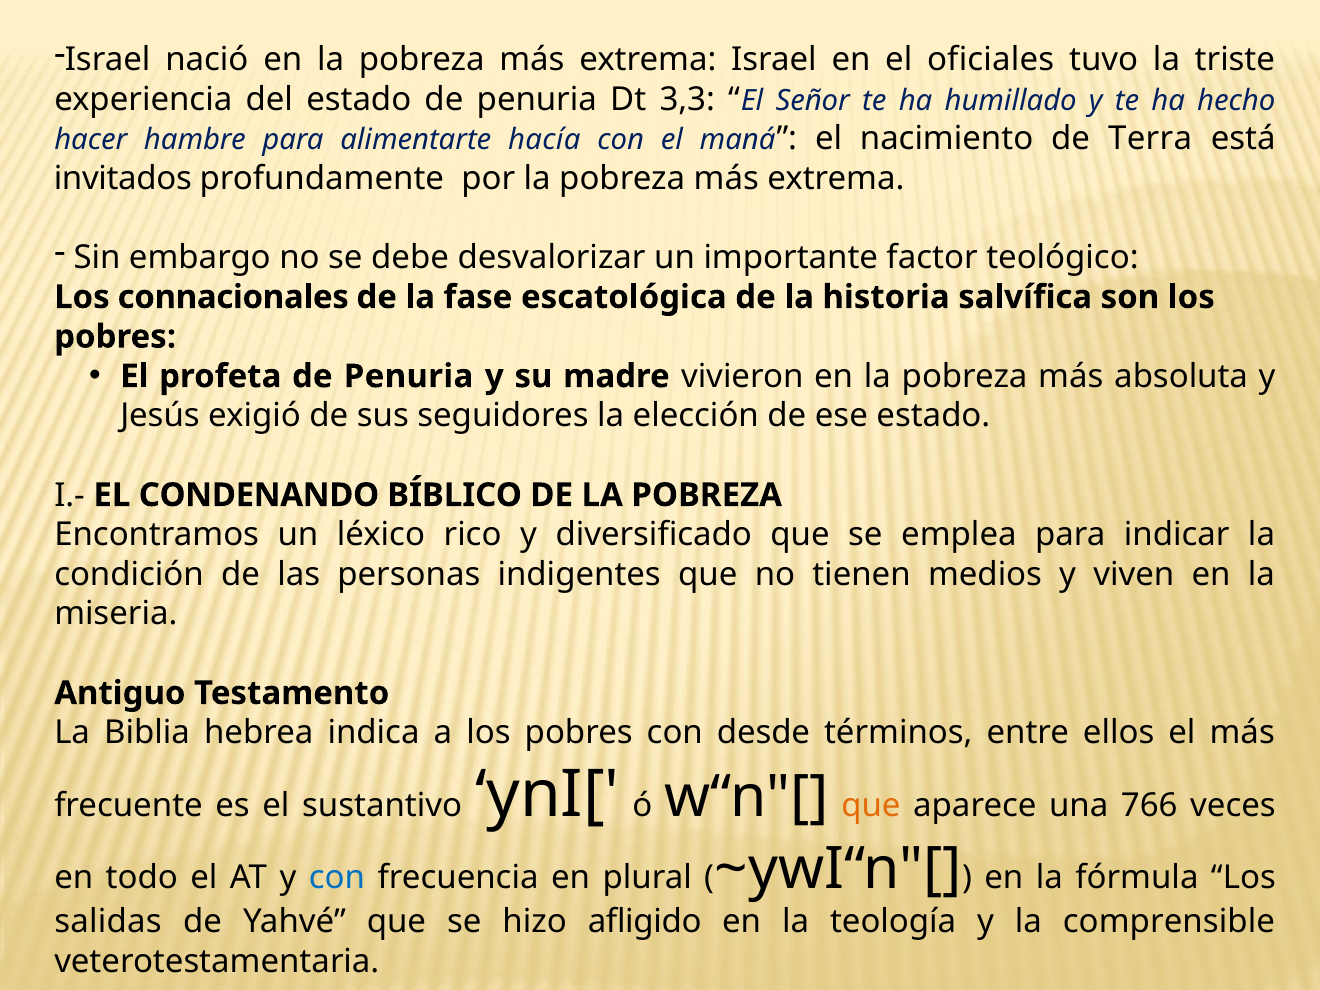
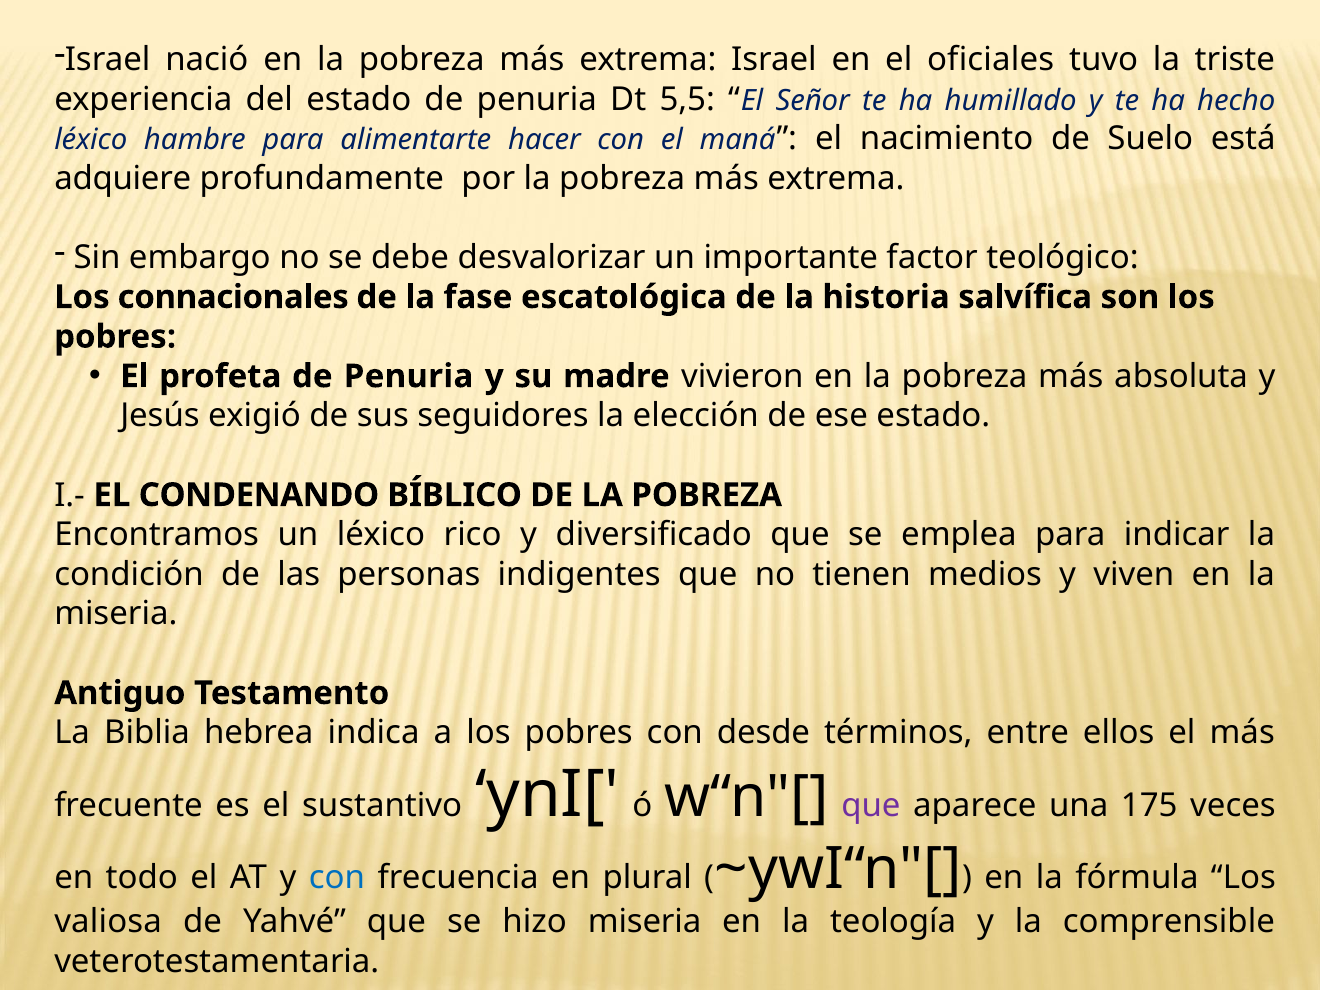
3,3: 3,3 -> 5,5
hacer at (91, 140): hacer -> léxico
hacía: hacía -> hacer
Terra: Terra -> Suelo
invitados: invitados -> adquiere
que at (871, 805) colour: orange -> purple
766: 766 -> 175
salidas: salidas -> valiosa
hizo afligido: afligido -> miseria
